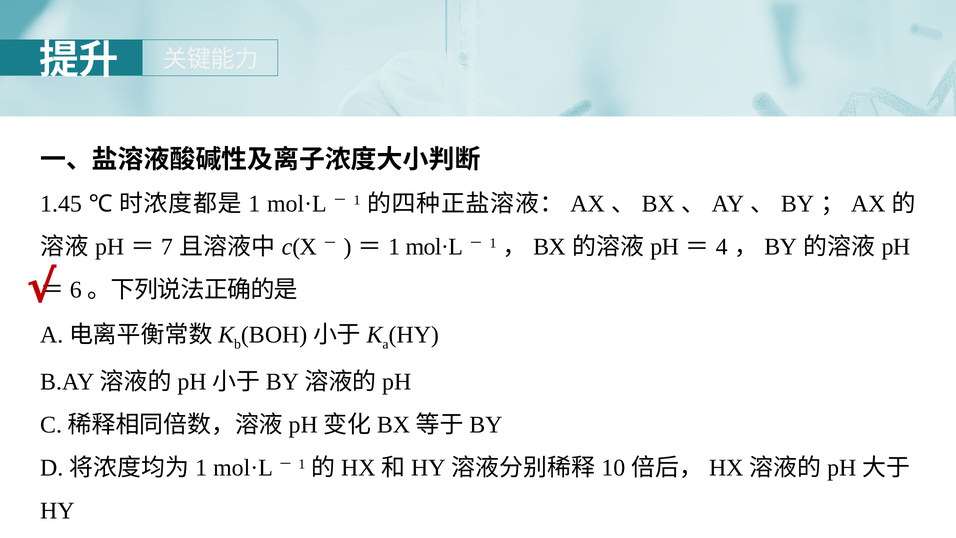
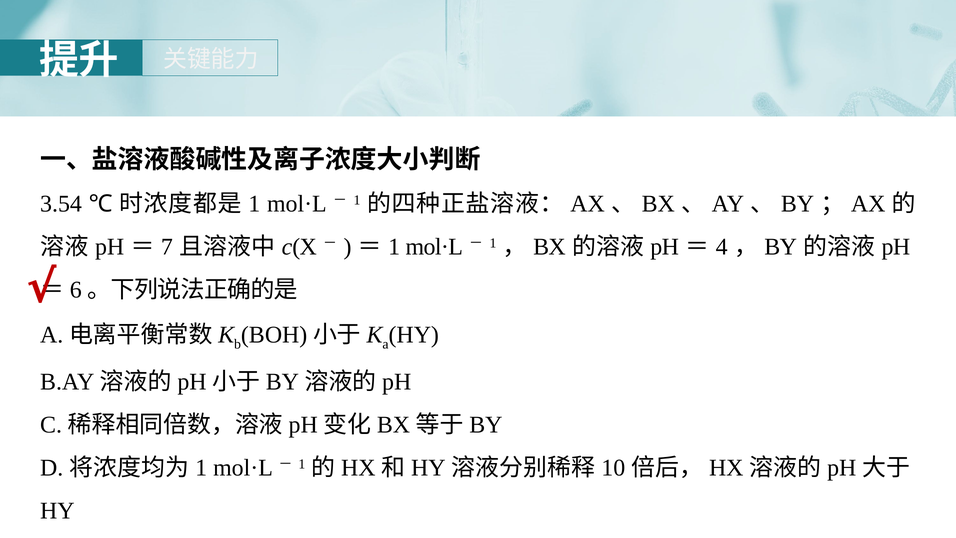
1.45: 1.45 -> 3.54
